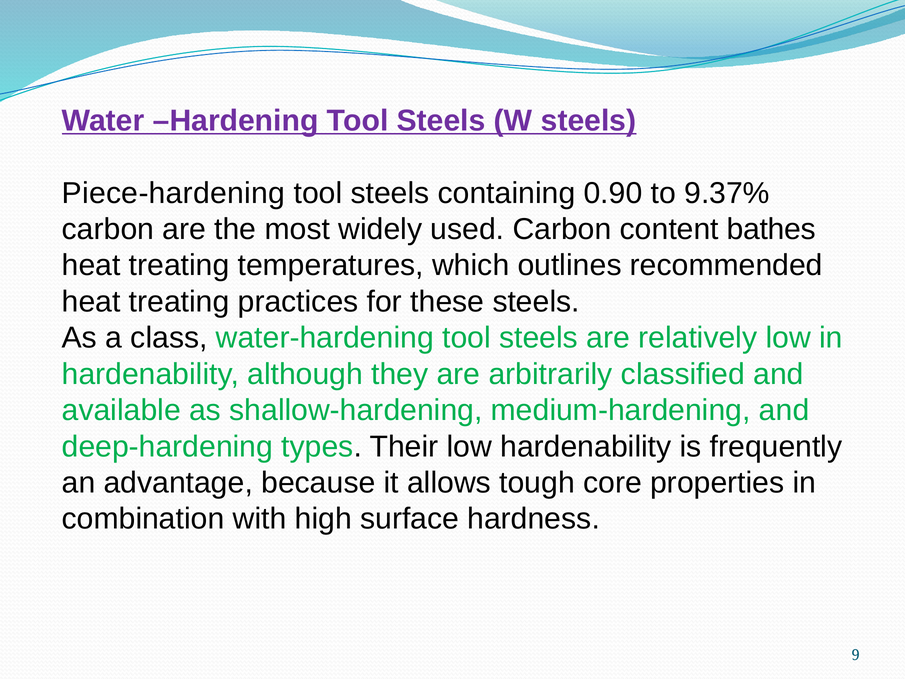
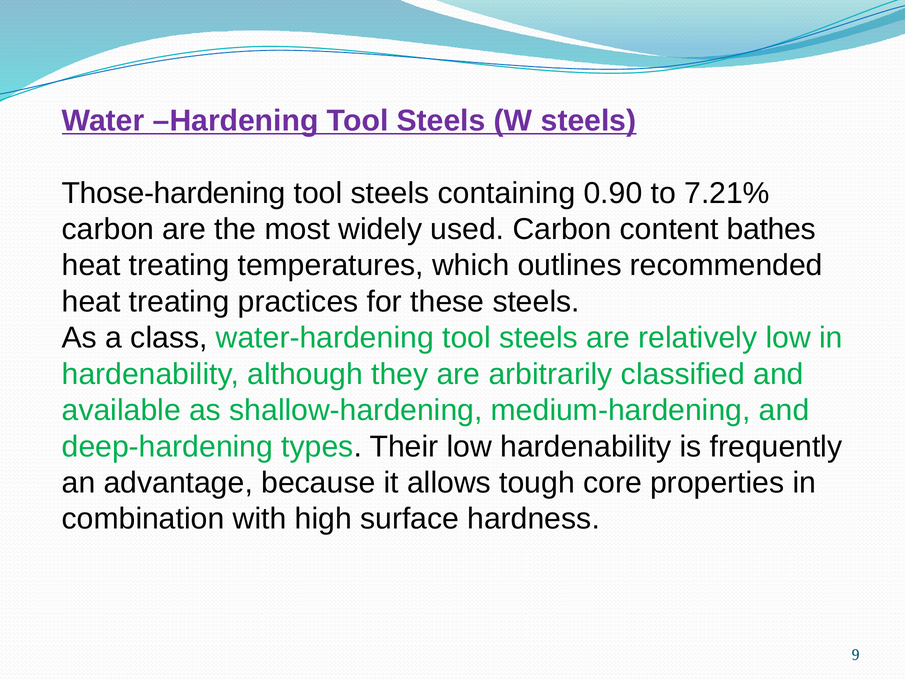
Piece-hardening: Piece-hardening -> Those-hardening
9.37%: 9.37% -> 7.21%
